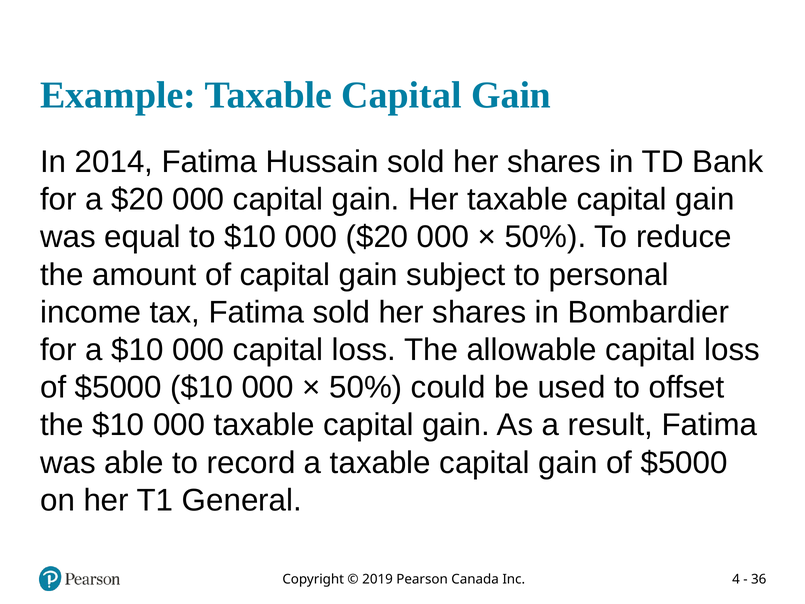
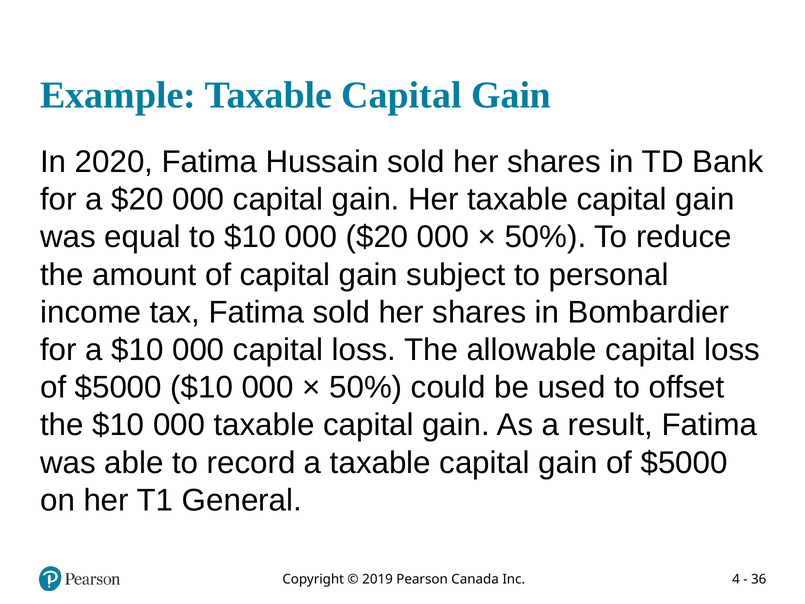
2014: 2014 -> 2020
